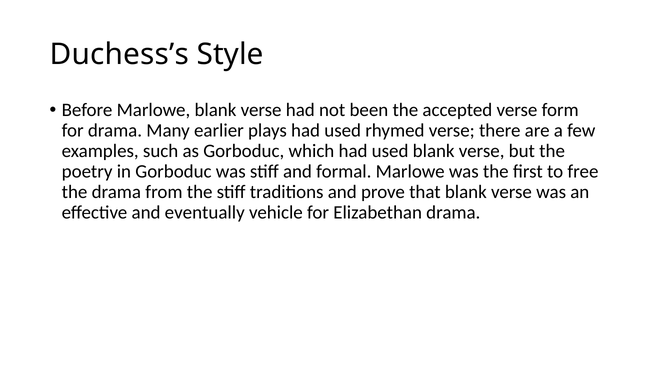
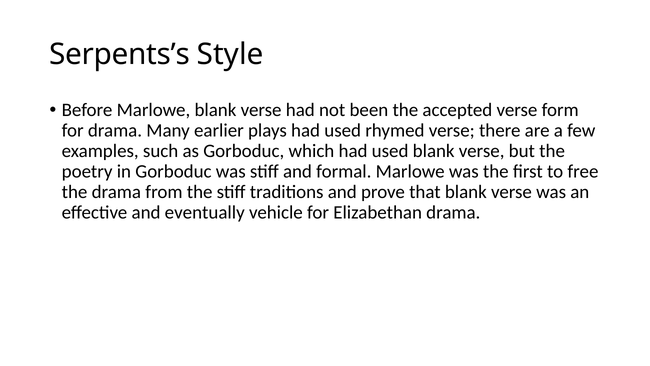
Duchess’s: Duchess’s -> Serpents’s
